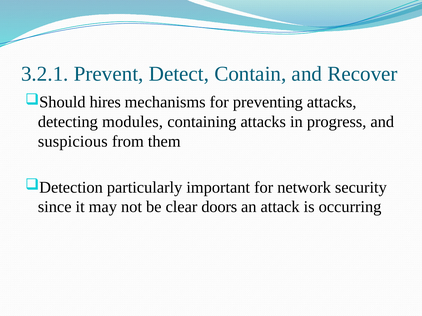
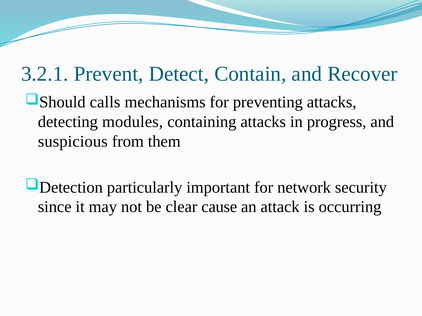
hires: hires -> calls
doors: doors -> cause
